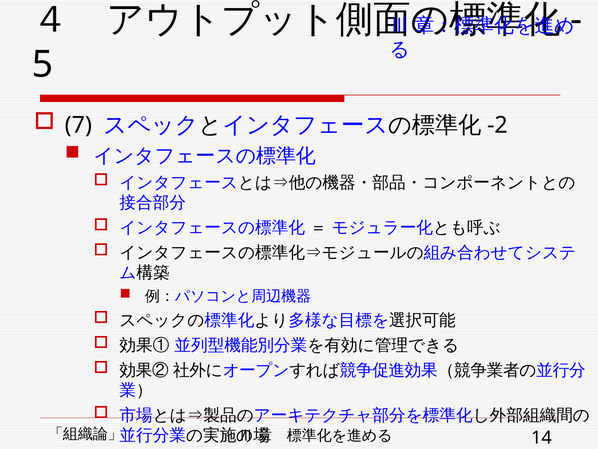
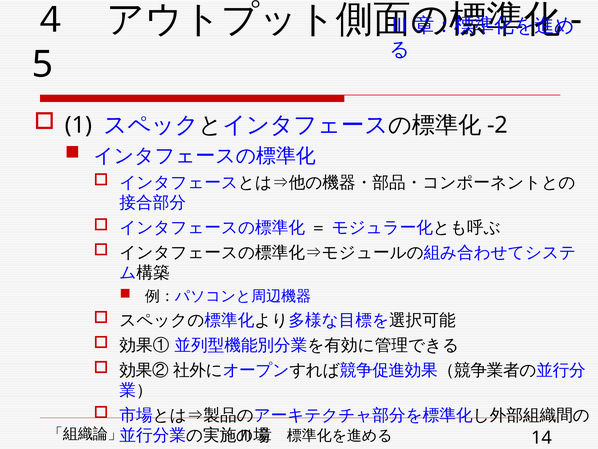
7: 7 -> 1
